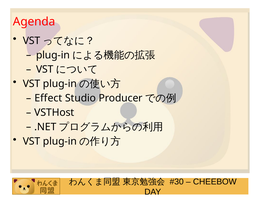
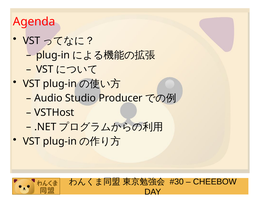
Effect: Effect -> Audio
